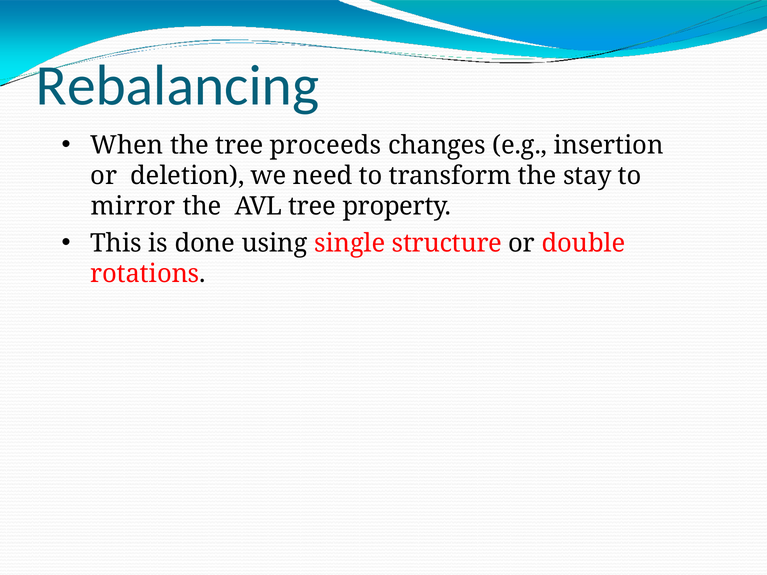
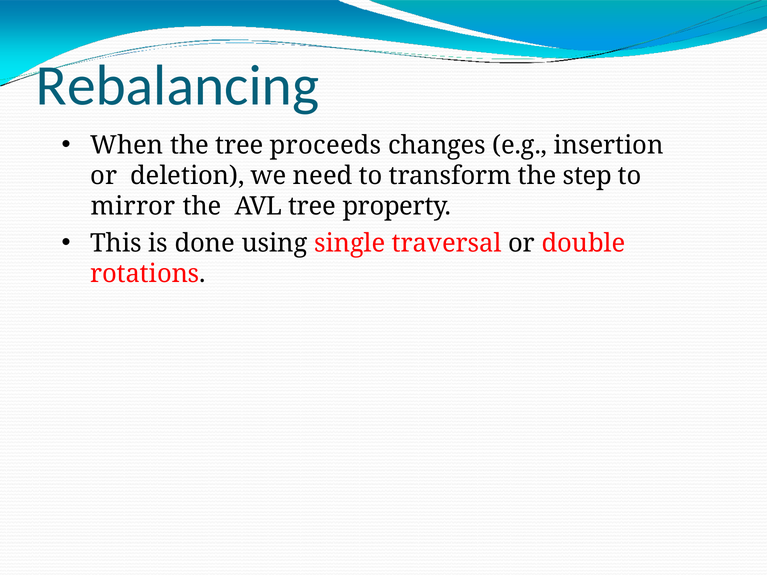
stay: stay -> step
structure: structure -> traversal
